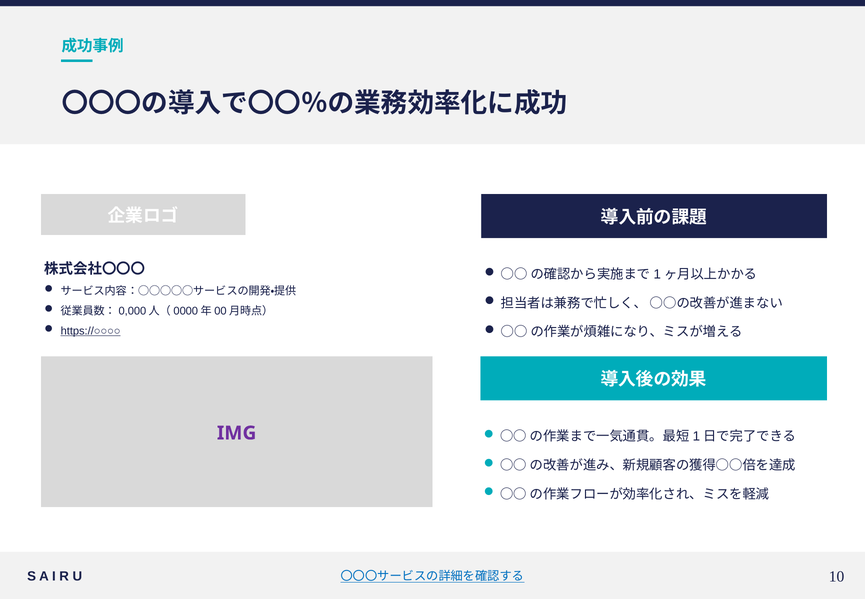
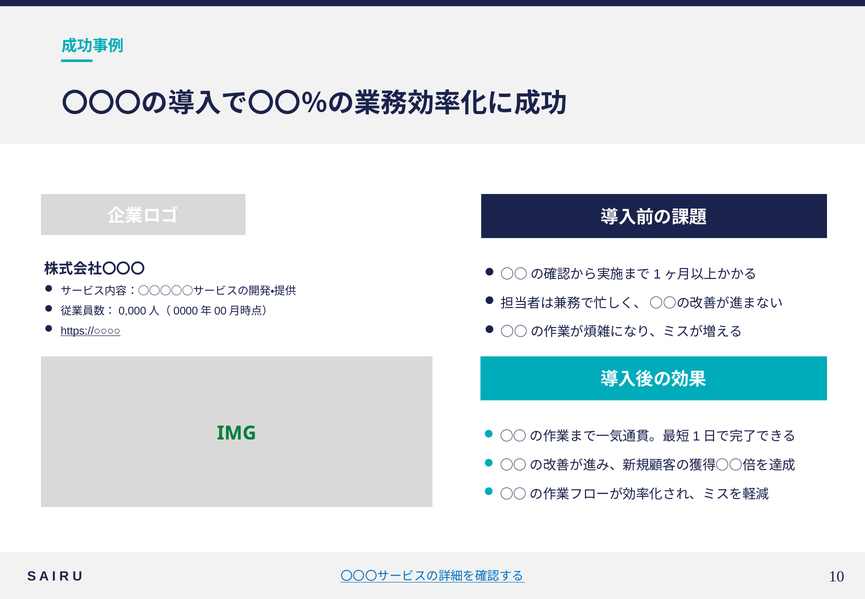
IMG colour: purple -> green
